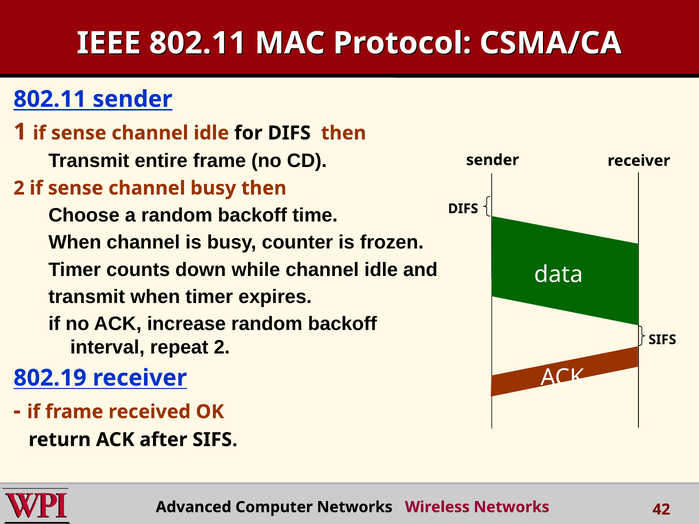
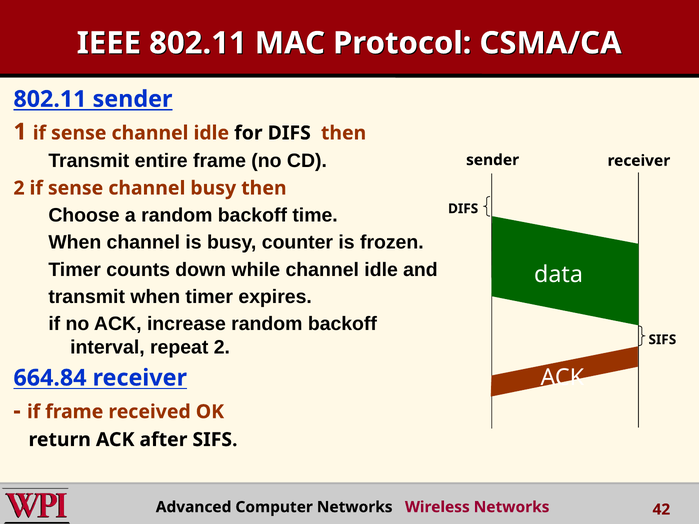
802.19: 802.19 -> 664.84
